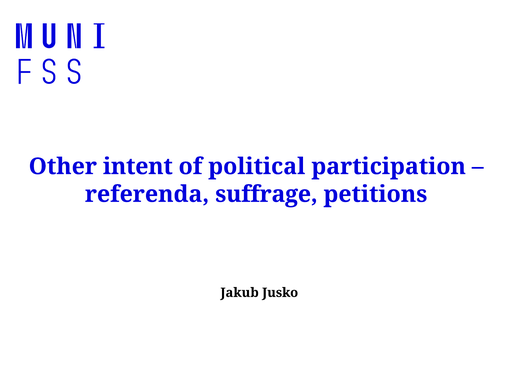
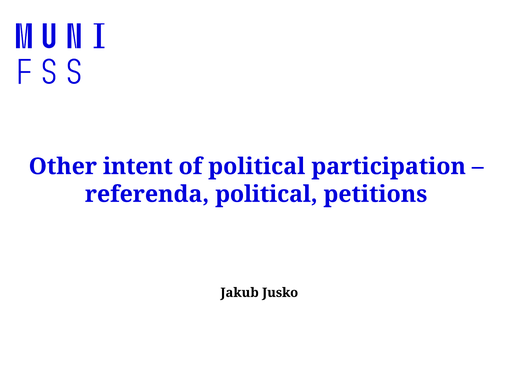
referenda suffrage: suffrage -> political
